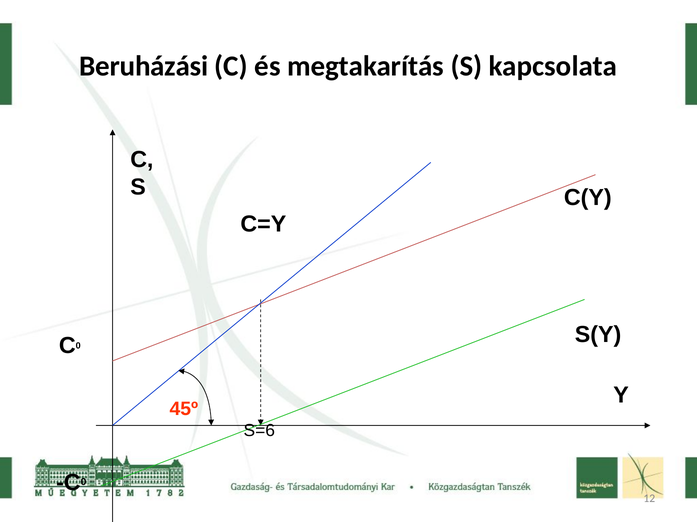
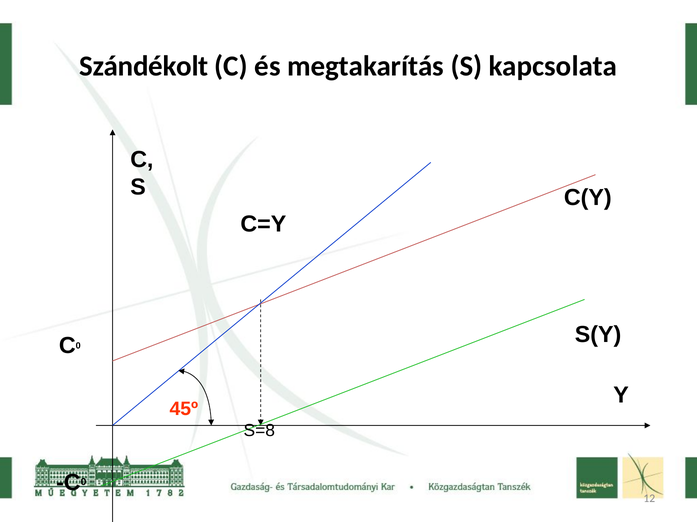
Beruházási: Beruházási -> Szándékolt
S=6: S=6 -> S=8
